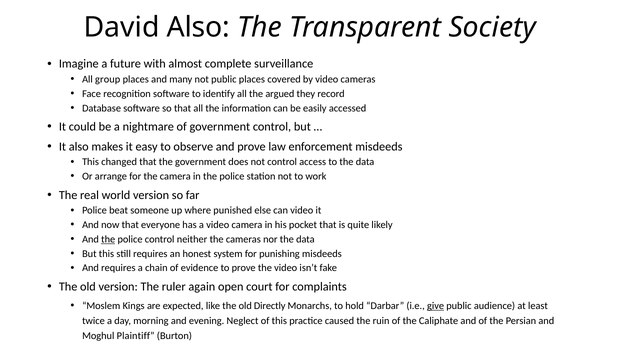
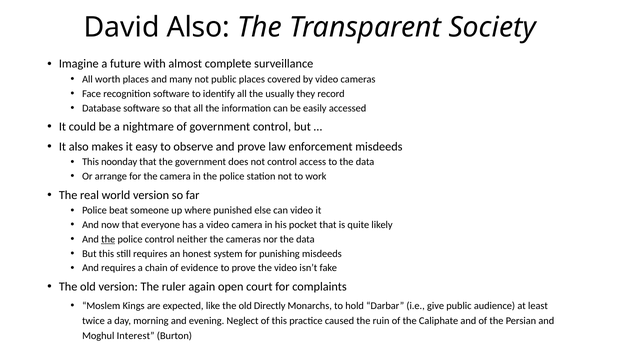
group: group -> worth
argued: argued -> usually
changed: changed -> noonday
give underline: present -> none
Plaintiff: Plaintiff -> Interest
